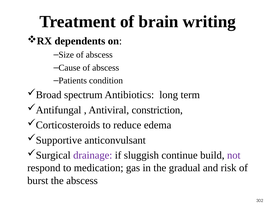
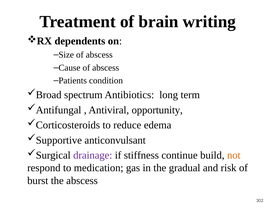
constriction: constriction -> opportunity
sluggish: sluggish -> stiffness
not colour: purple -> orange
